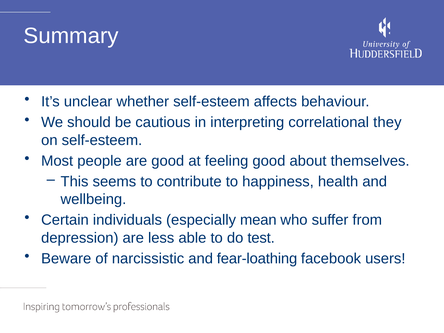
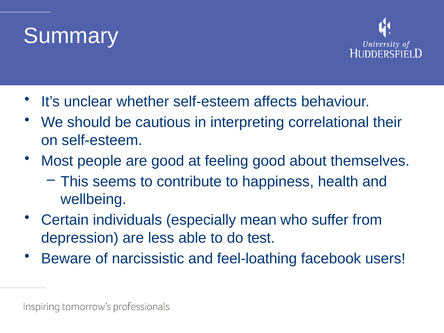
they: they -> their
fear-loathing: fear-loathing -> feel-loathing
